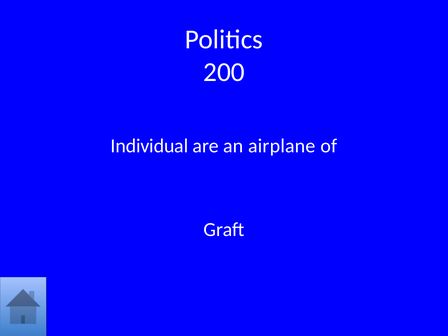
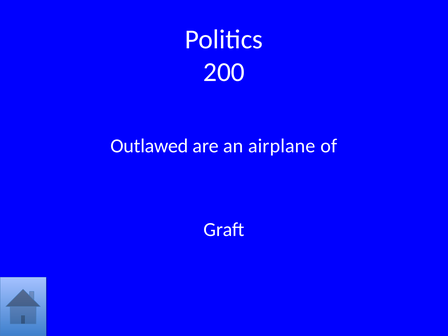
Individual: Individual -> Outlawed
